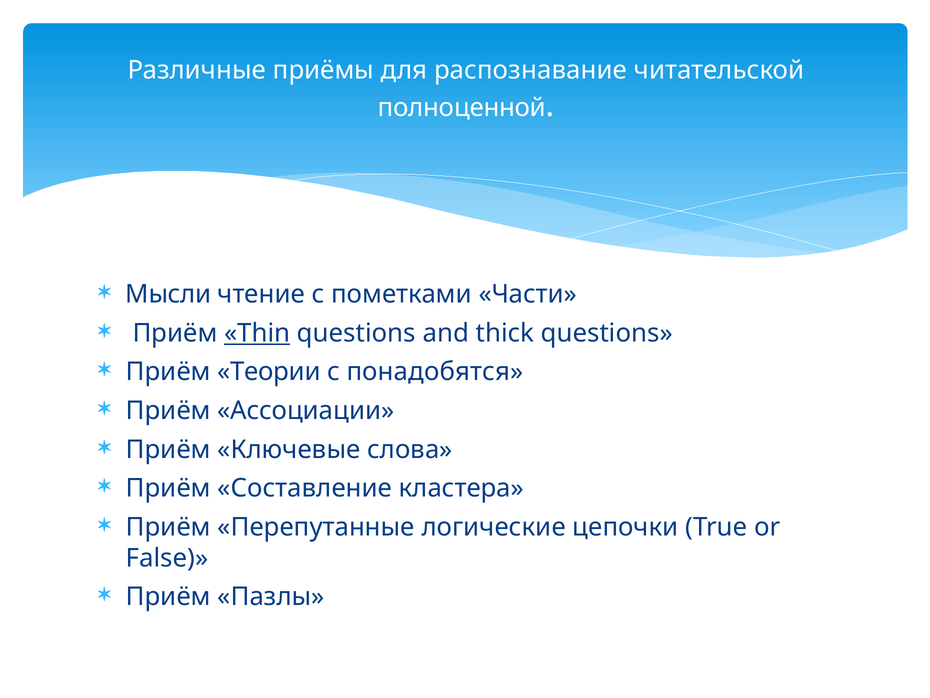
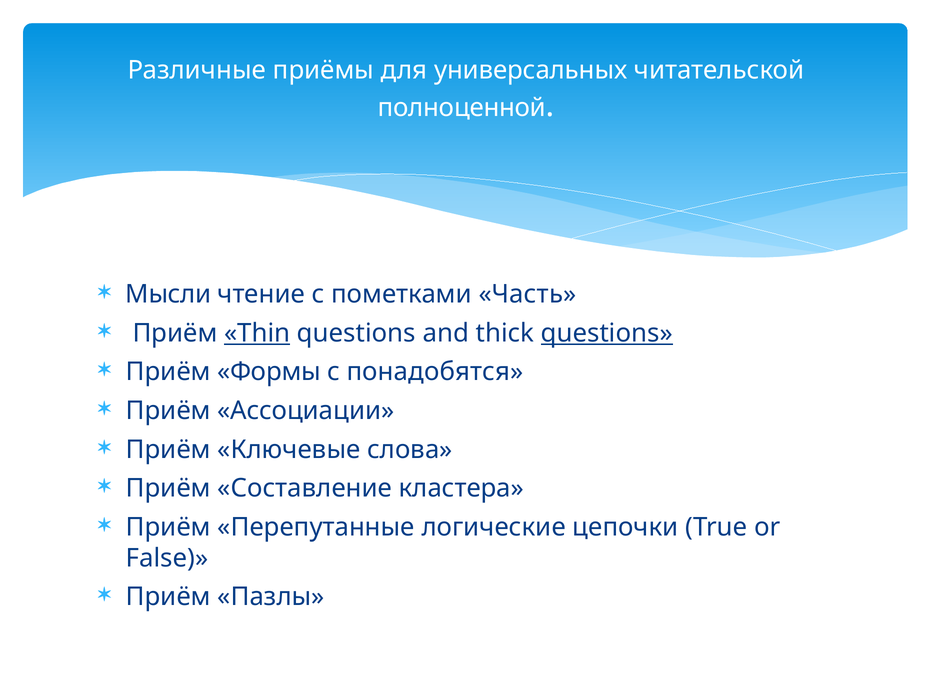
распознавание: распознавание -> универсальных
Части: Части -> Часть
questions at (607, 333) underline: none -> present
Теории: Теории -> Формы
